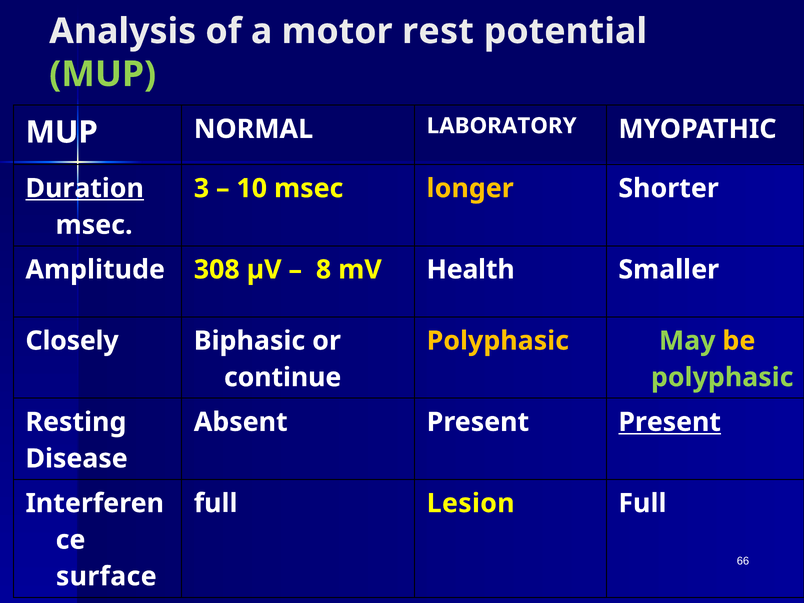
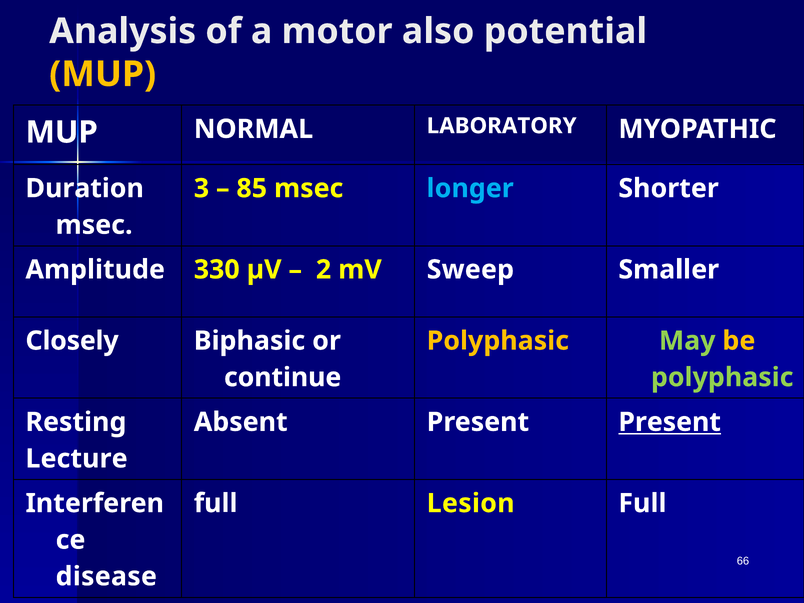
rest: rest -> also
MUP at (103, 74) colour: light green -> yellow
Duration underline: present -> none
10: 10 -> 85
longer colour: yellow -> light blue
308: 308 -> 330
8: 8 -> 2
Health: Health -> Sweep
Disease: Disease -> Lecture
surface: surface -> disease
